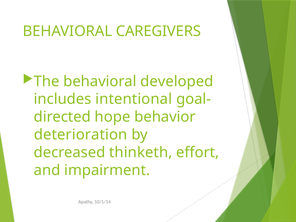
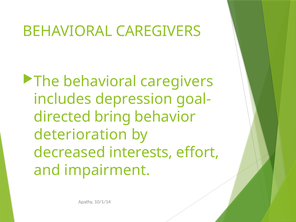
The behavioral developed: developed -> caregivers
intentional: intentional -> depression
hope: hope -> bring
thinketh: thinketh -> interests
